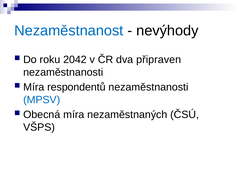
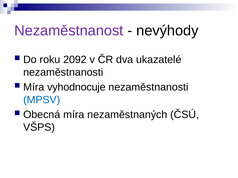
Nezaměstnanost colour: blue -> purple
2042: 2042 -> 2092
připraven: připraven -> ukazatelé
respondentů: respondentů -> vyhodnocuje
